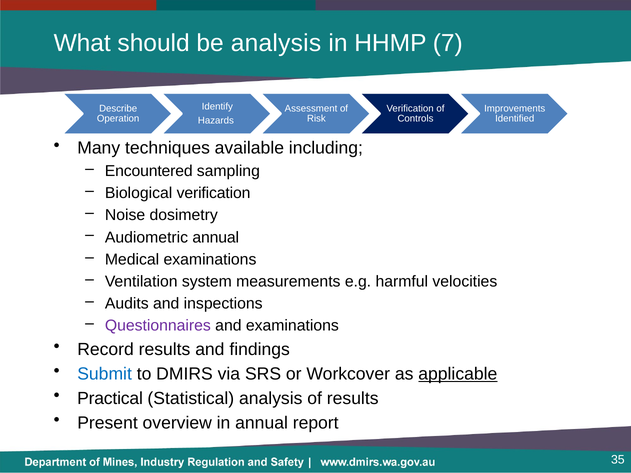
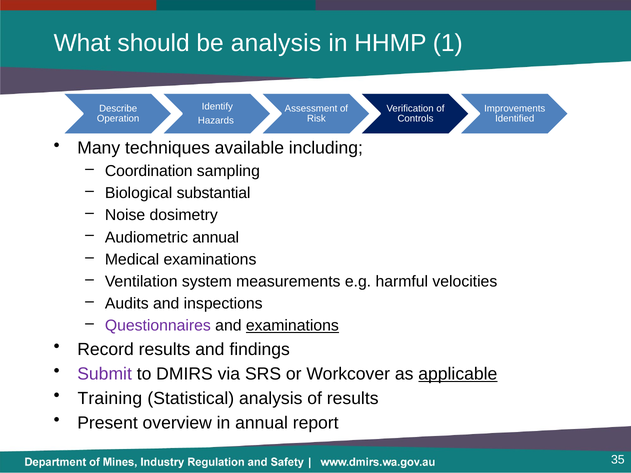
7: 7 -> 1
Encountered: Encountered -> Coordination
Biological verification: verification -> substantial
examinations at (292, 326) underline: none -> present
Submit colour: blue -> purple
Practical: Practical -> Training
